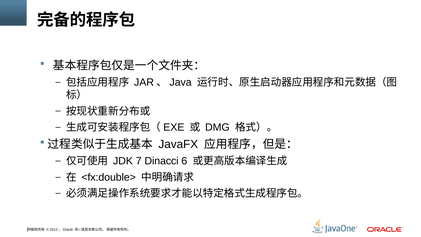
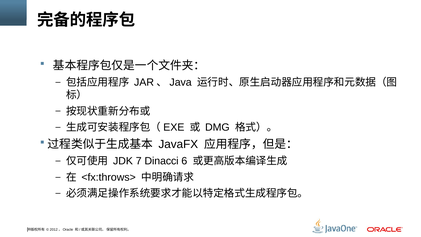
<fx:double>: <fx:double> -> <fx:throws>
